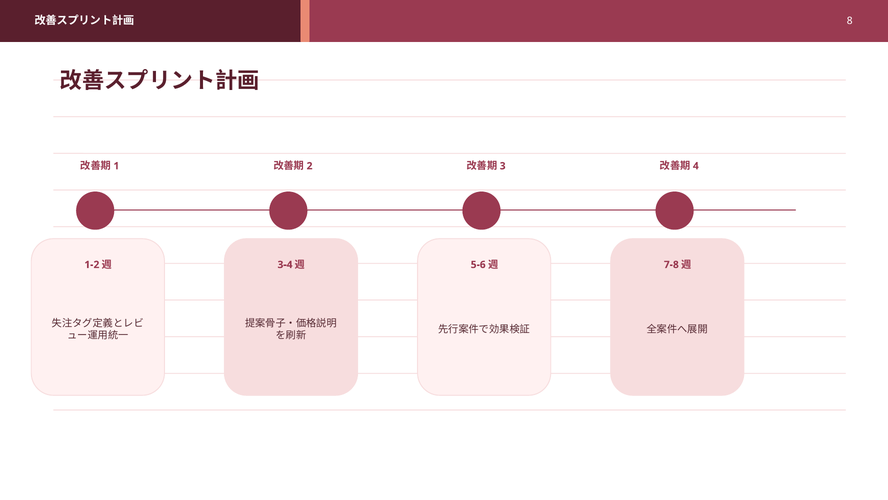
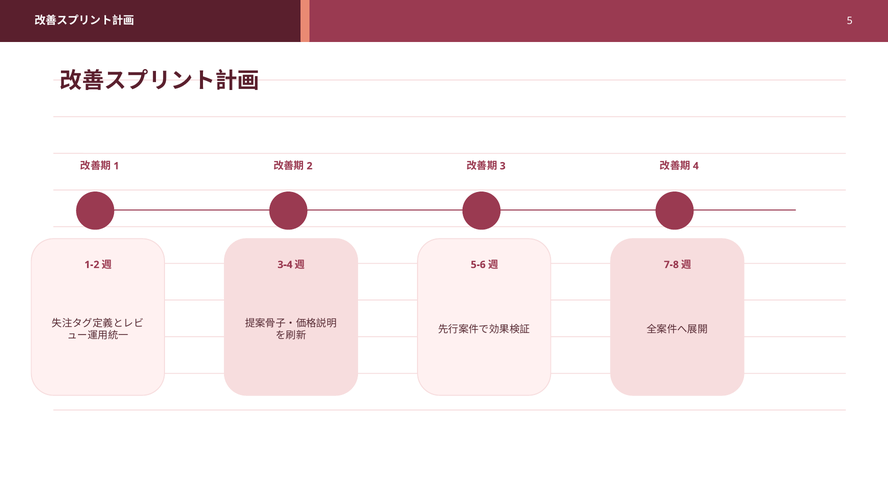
8: 8 -> 5
